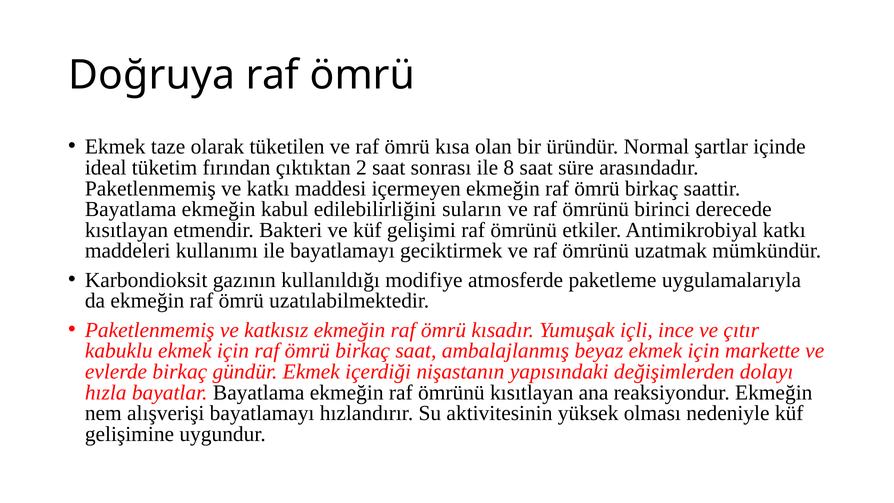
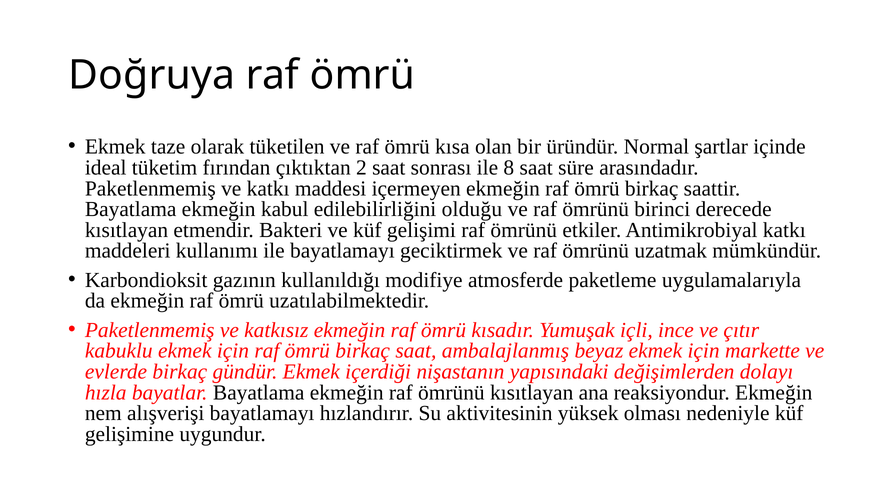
suların: suların -> olduğu
